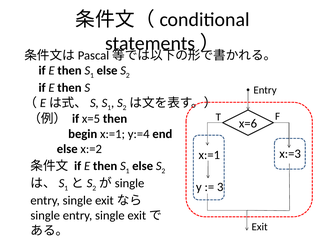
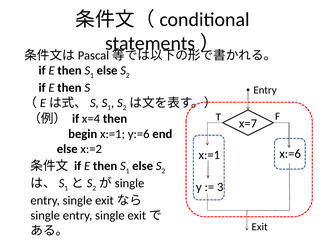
x=5: x=5 -> x=4
x=6: x=6 -> x=7
y:=4: y:=4 -> y:=6
x:=3: x:=3 -> x:=6
